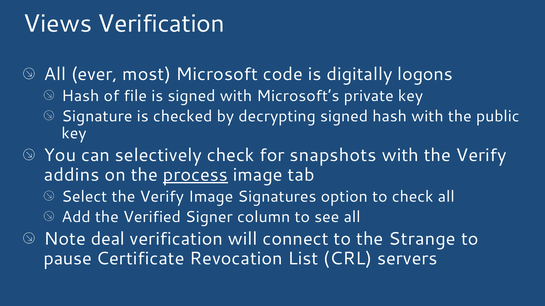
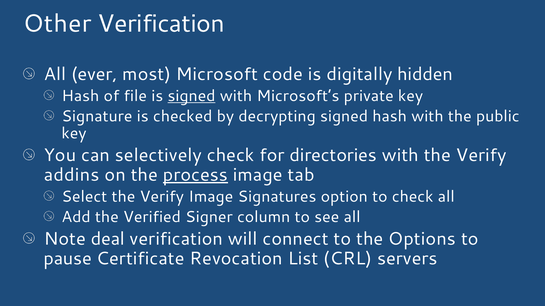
Views: Views -> Other
logons: logons -> hidden
signed at (191, 96) underline: none -> present
snapshots: snapshots -> directories
Strange: Strange -> Options
